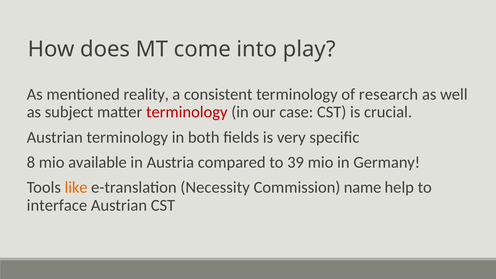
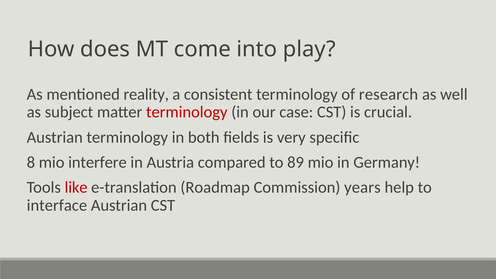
available: available -> interfere
39: 39 -> 89
like colour: orange -> red
Necessity: Necessity -> Roadmap
name: name -> years
